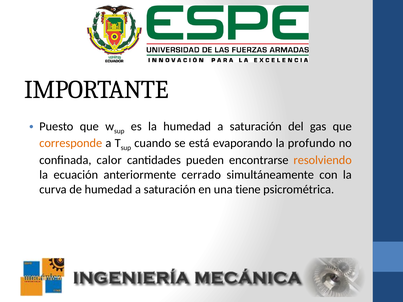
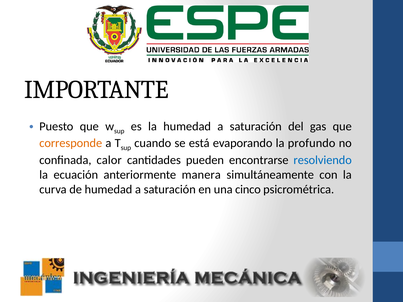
resolviendo colour: orange -> blue
cerrado: cerrado -> manera
tiene: tiene -> cinco
